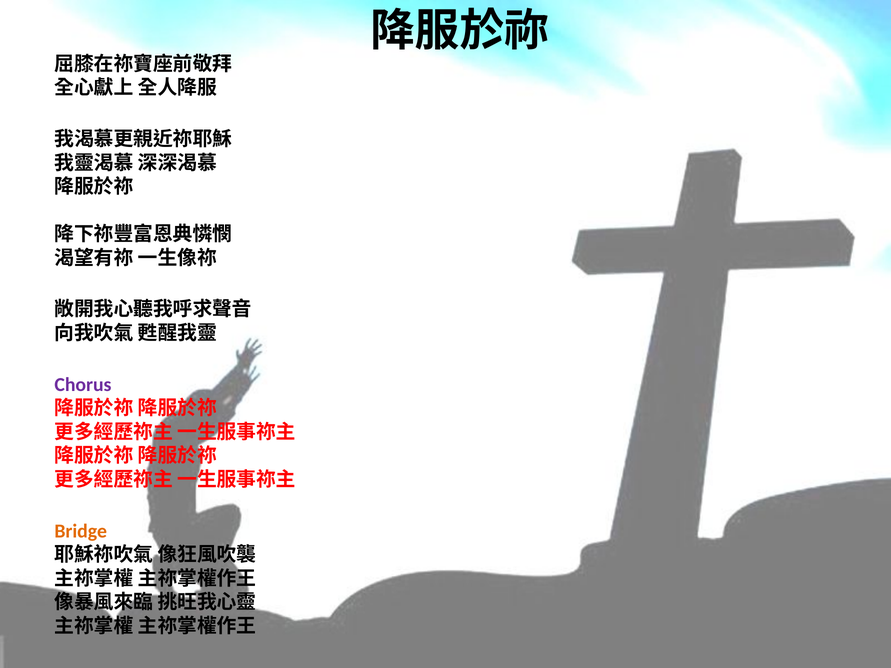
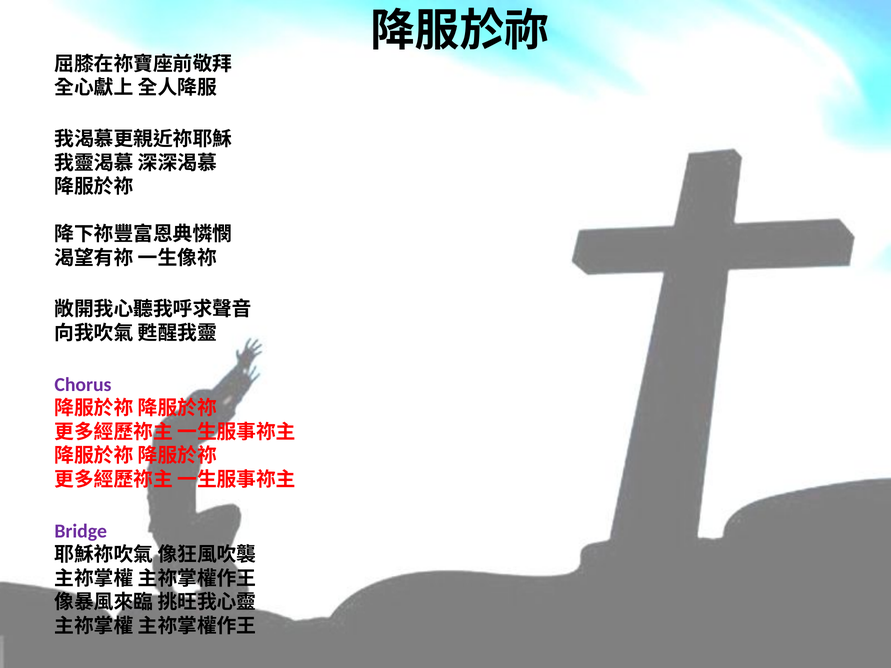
Bridge colour: orange -> purple
